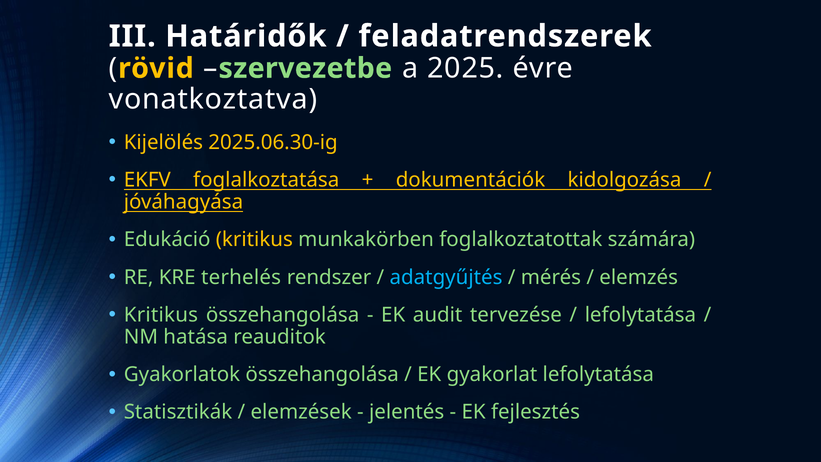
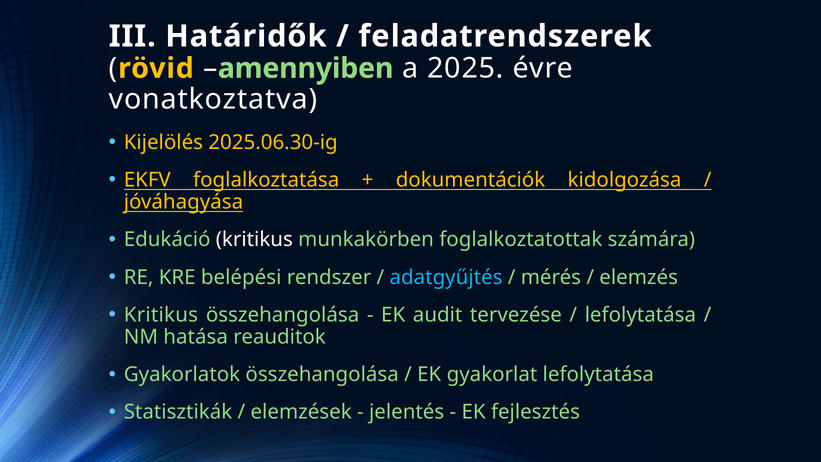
szervezetbe: szervezetbe -> amennyiben
kritikus at (254, 240) colour: yellow -> white
terhelés: terhelés -> belépési
